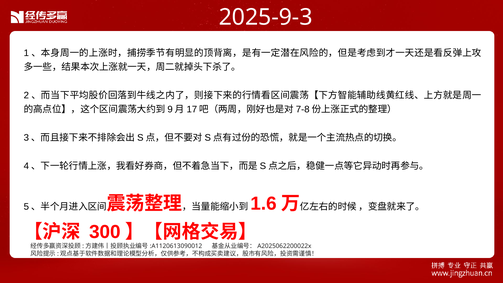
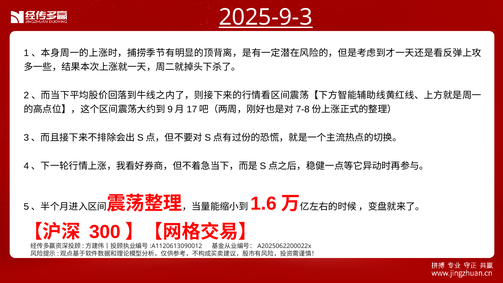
2025-9-3 underline: none -> present
